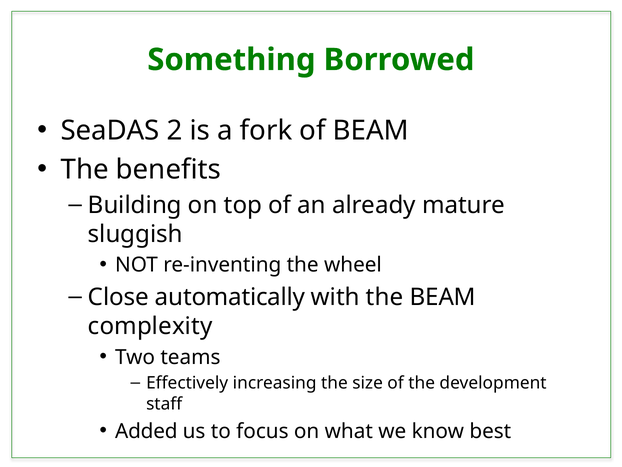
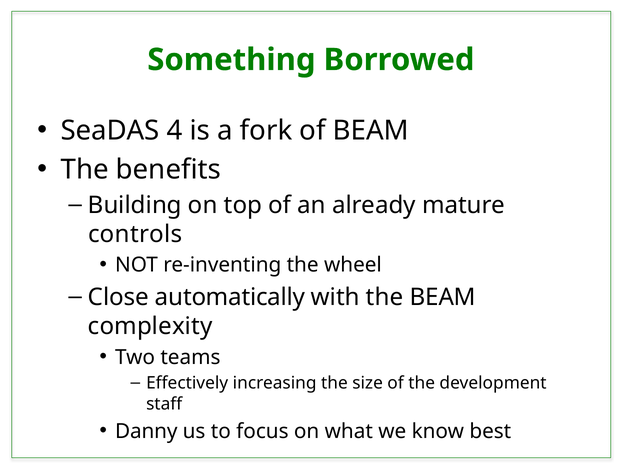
2: 2 -> 4
sluggish: sluggish -> controls
Added: Added -> Danny
